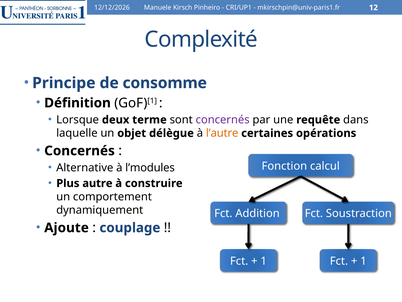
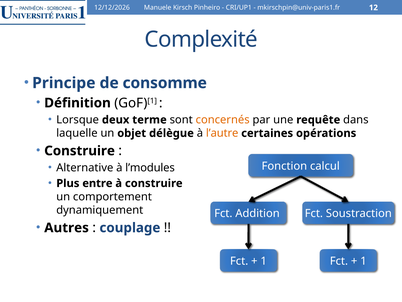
concernés at (223, 120) colour: purple -> orange
Concernés at (80, 151): Concernés -> Construire
autre: autre -> entre
Ajoute: Ajoute -> Autres
